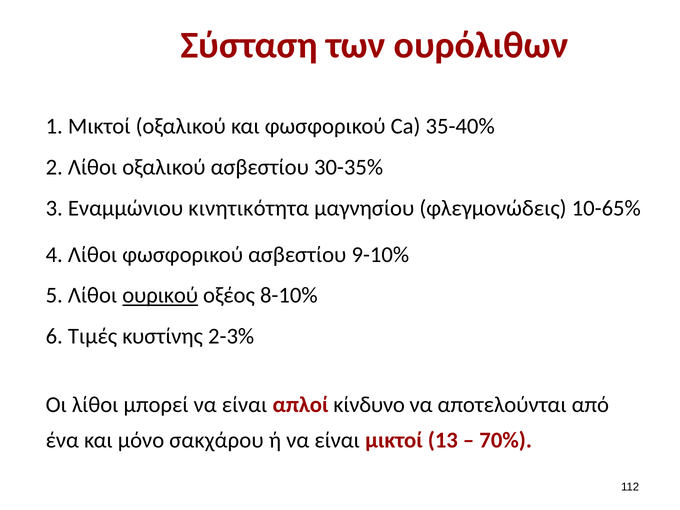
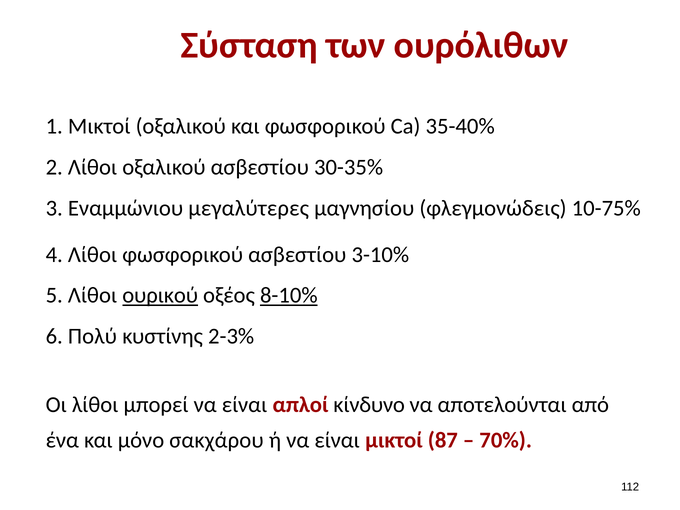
κινητικότητα: κινητικότητα -> μεγαλύτερες
10-65%: 10-65% -> 10-75%
9-10%: 9-10% -> 3-10%
8-10% underline: none -> present
Τιμές: Τιμές -> Πολύ
13: 13 -> 87
